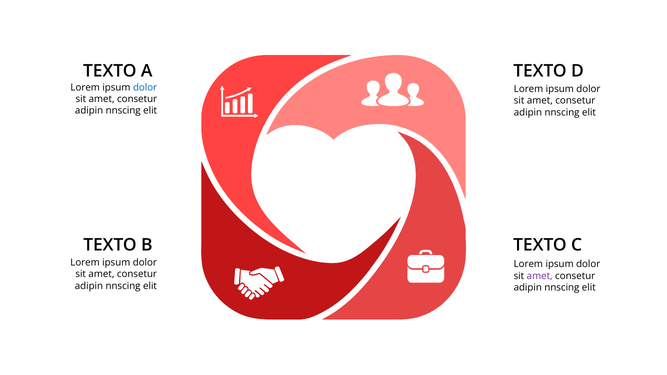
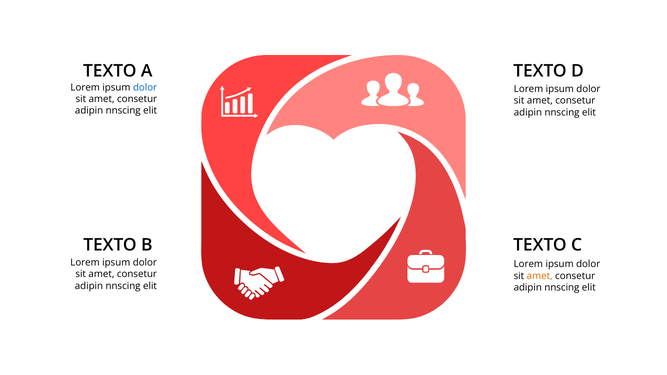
amet at (540, 276) colour: purple -> orange
